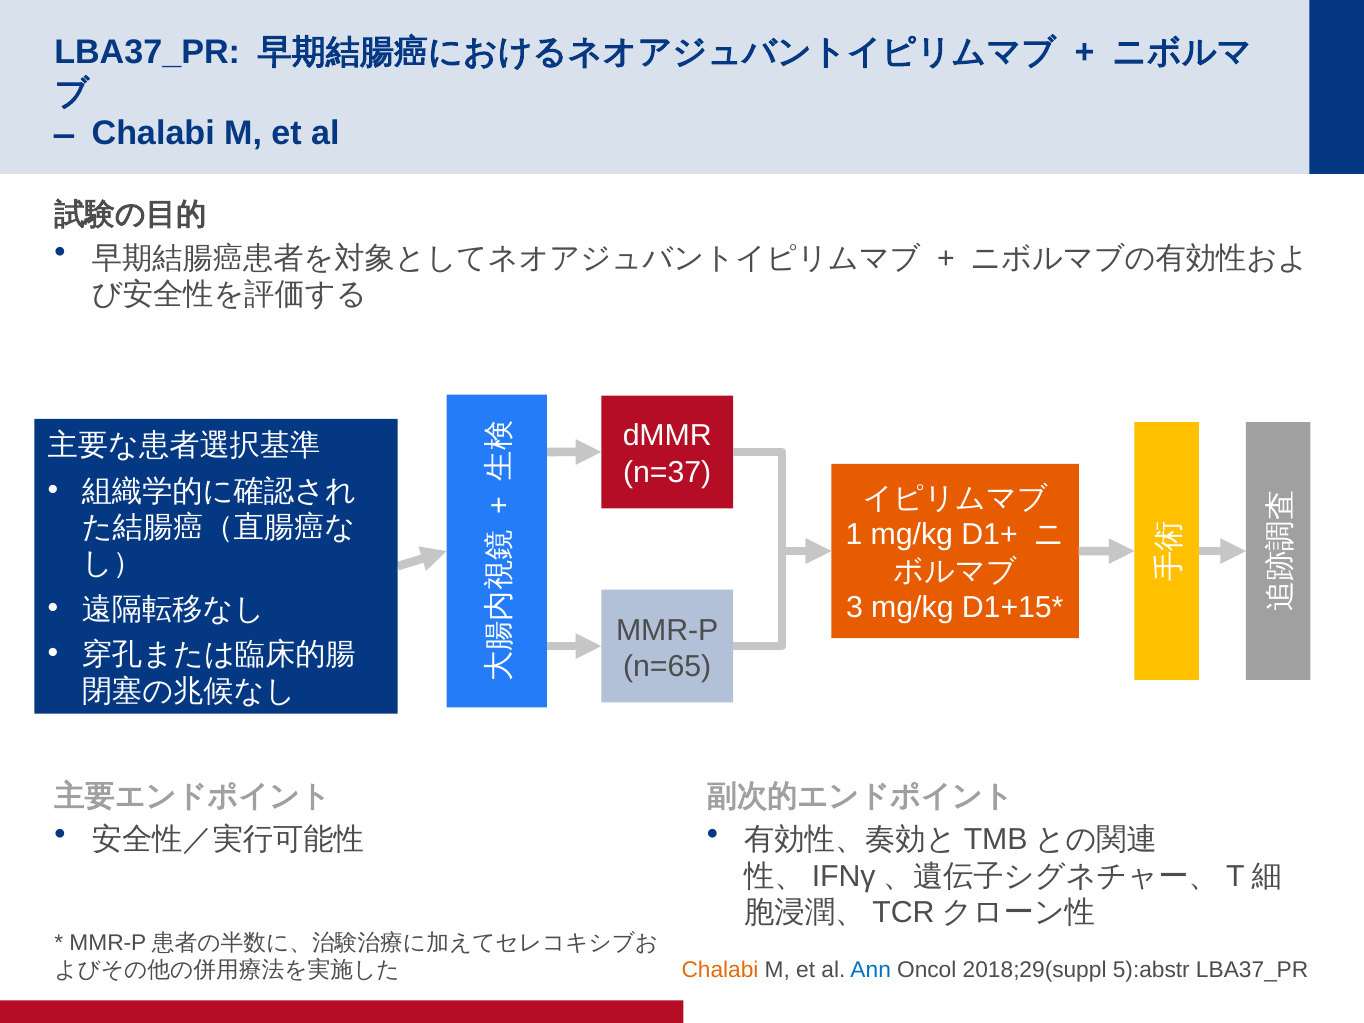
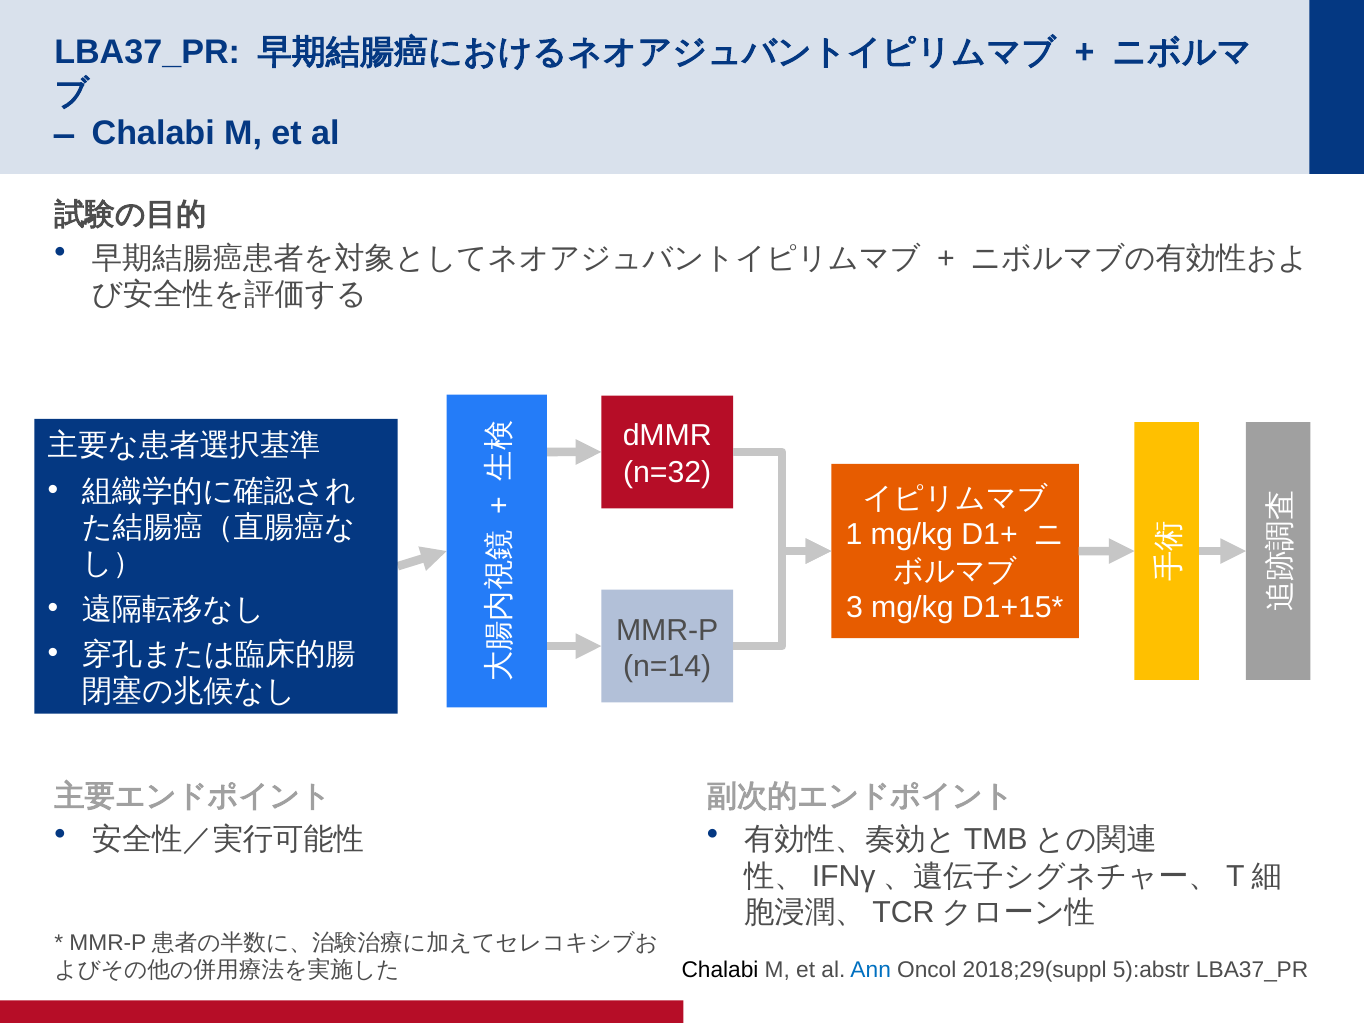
n=37: n=37 -> n=32
n=65: n=65 -> n=14
Chalabi at (720, 970) colour: orange -> black
